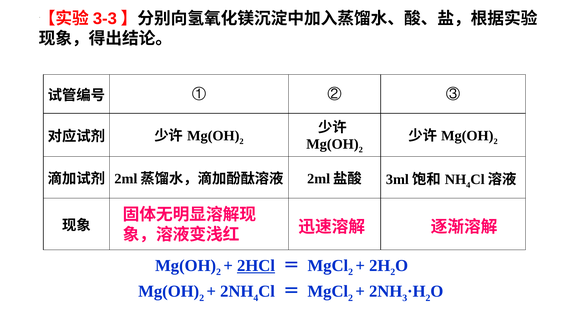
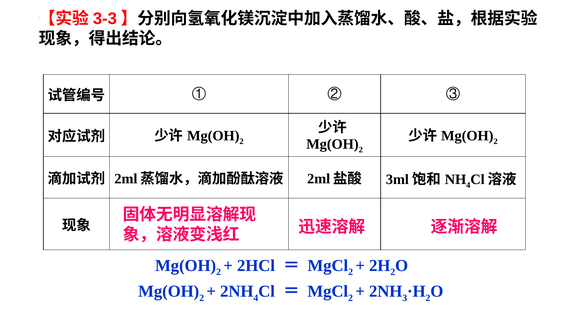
2HCl underline: present -> none
